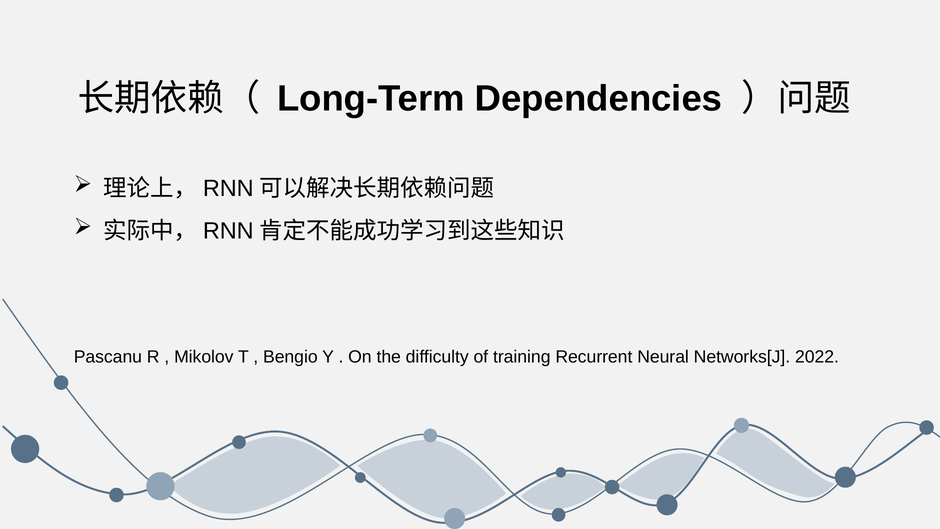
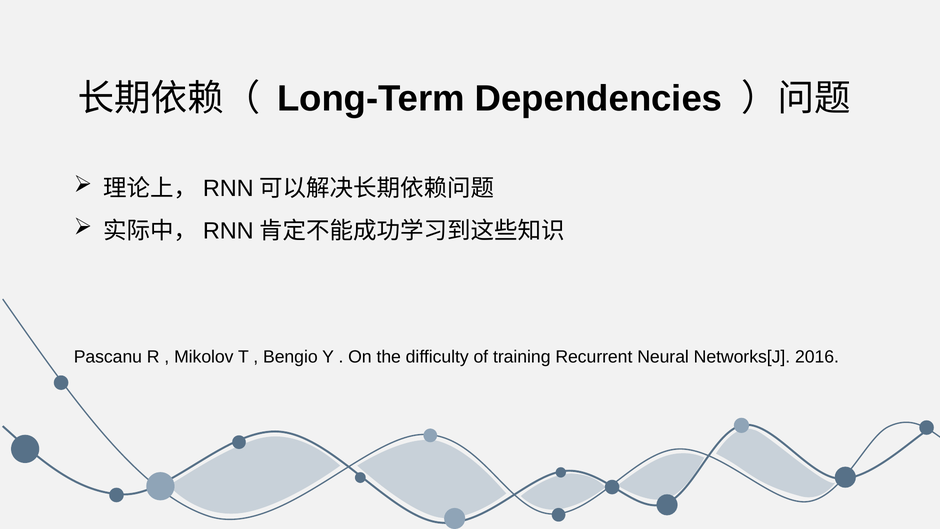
2022: 2022 -> 2016
